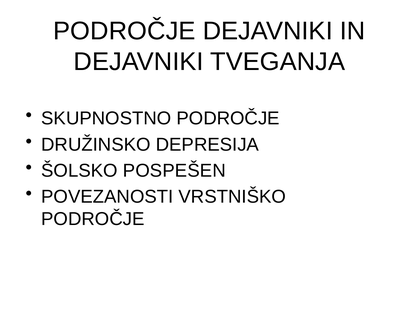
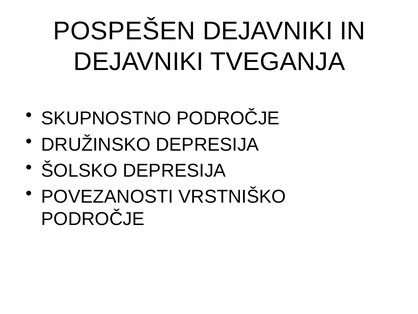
PODROČJE at (124, 31): PODROČJE -> POSPEŠEN
ŠOLSKO POSPEŠEN: POSPEŠEN -> DEPRESIJA
